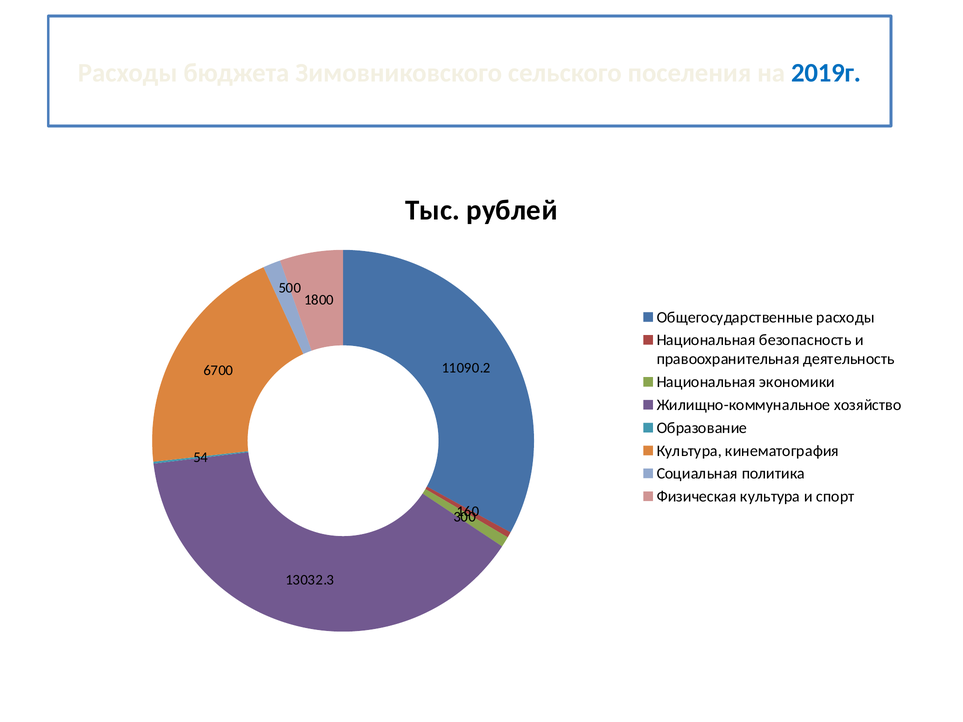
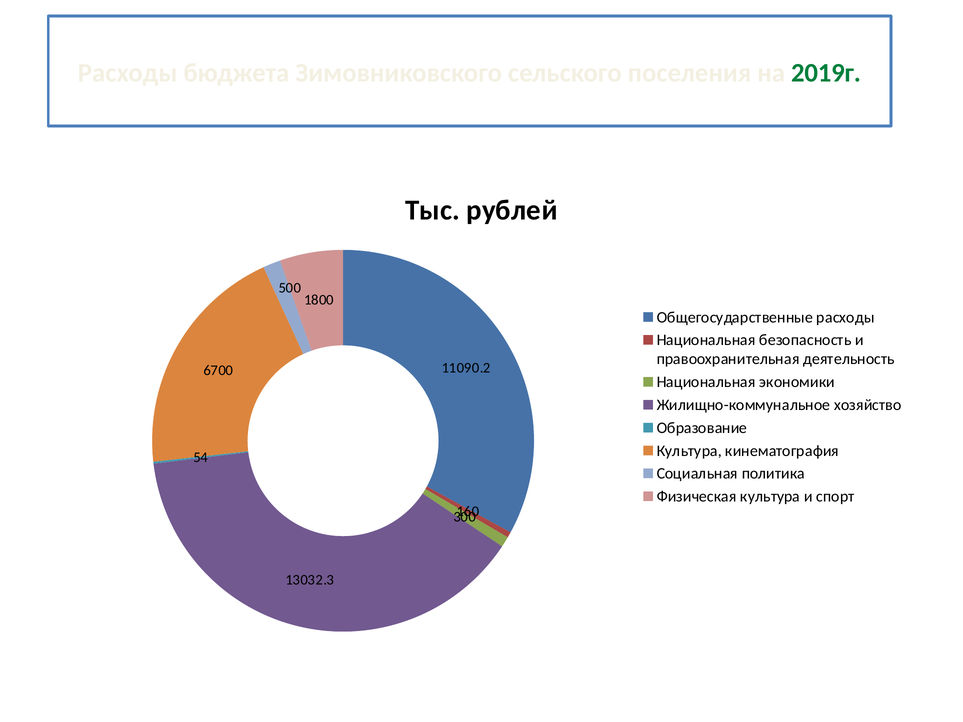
2019г colour: blue -> green
